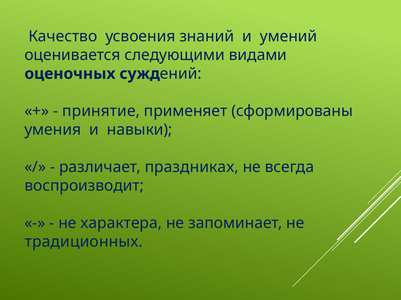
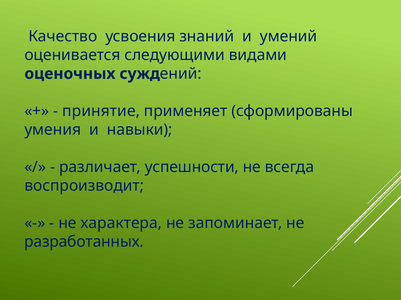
праздниках: праздниках -> успешности
традиционных: традиционных -> разработанных
